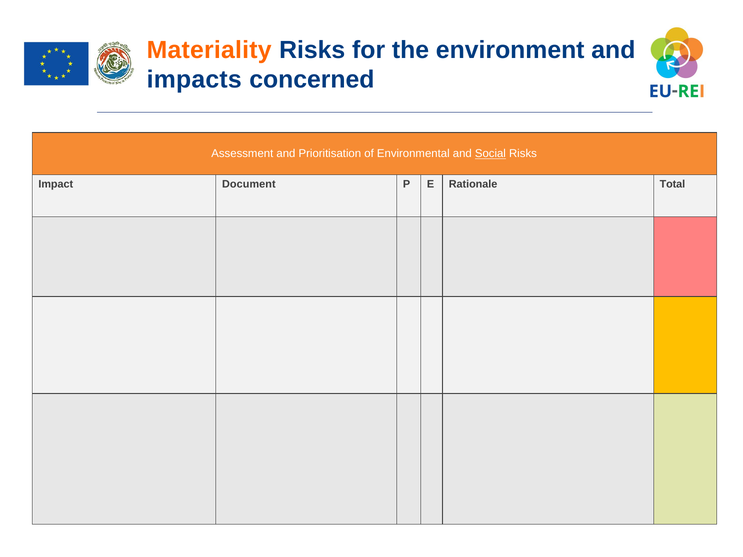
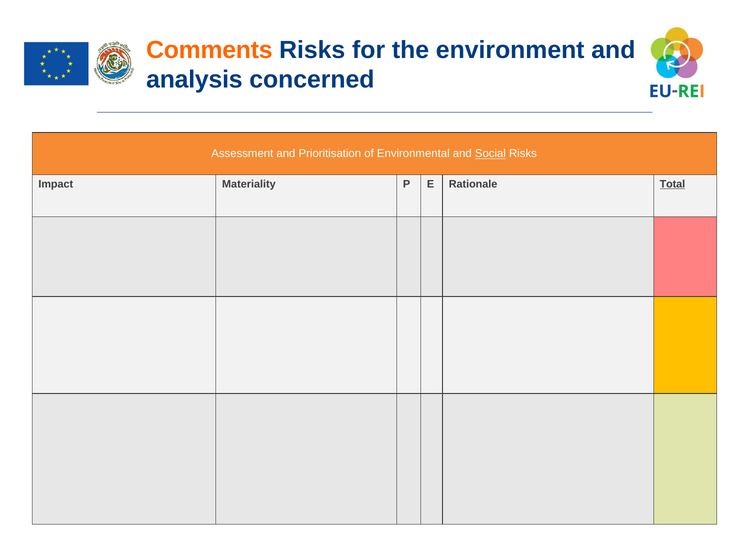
Materiality: Materiality -> Comments
impacts: impacts -> analysis
Document: Document -> Materiality
Total underline: none -> present
